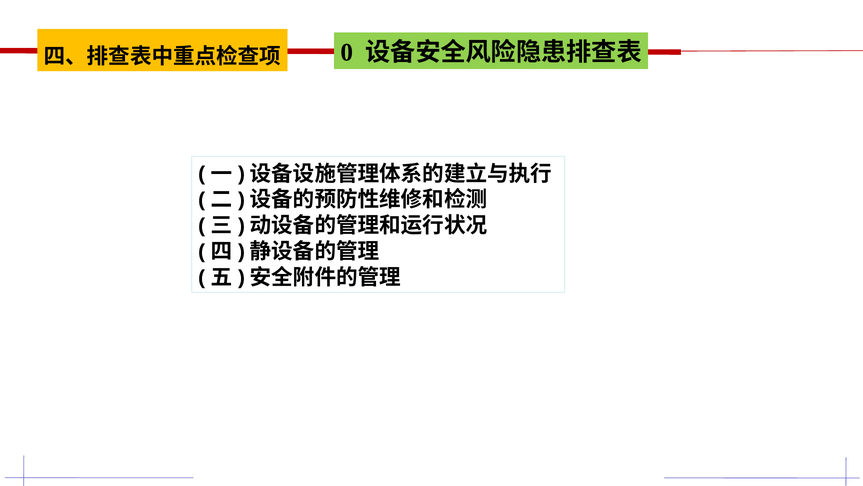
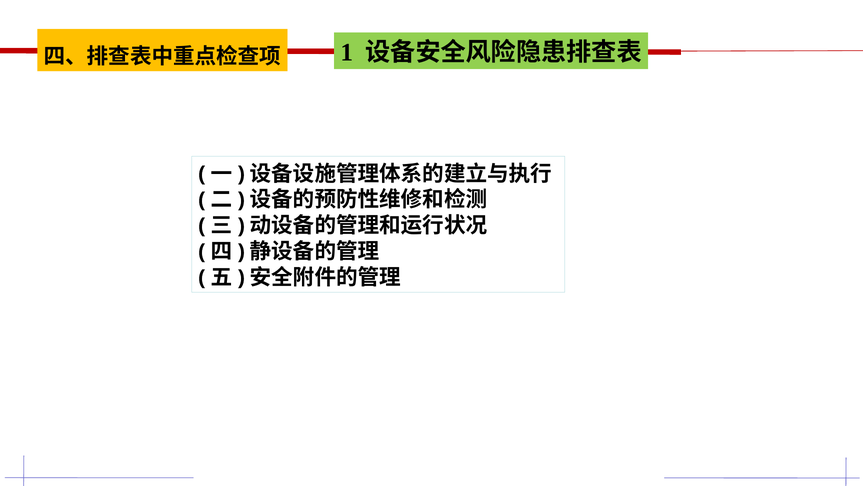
0: 0 -> 1
